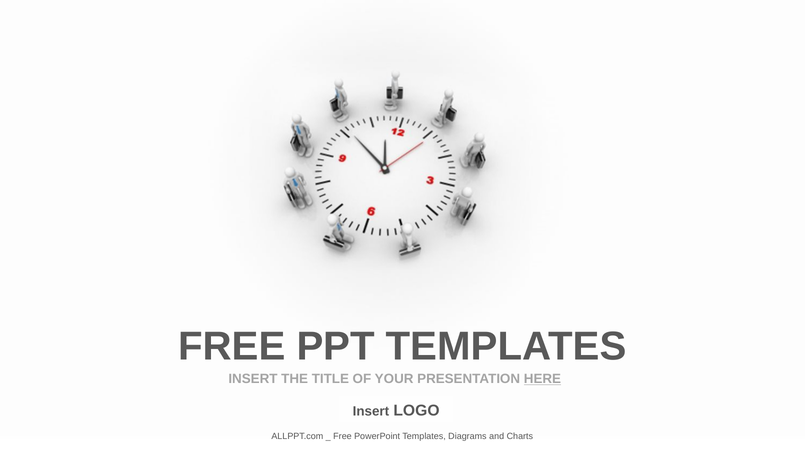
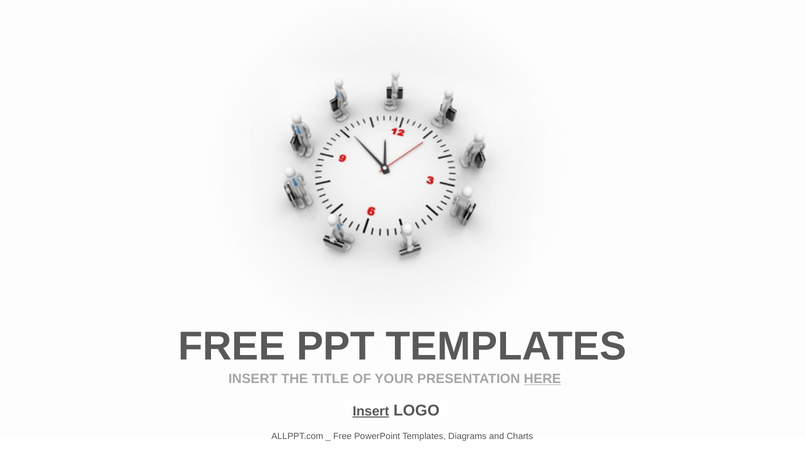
Insert at (371, 411) underline: none -> present
